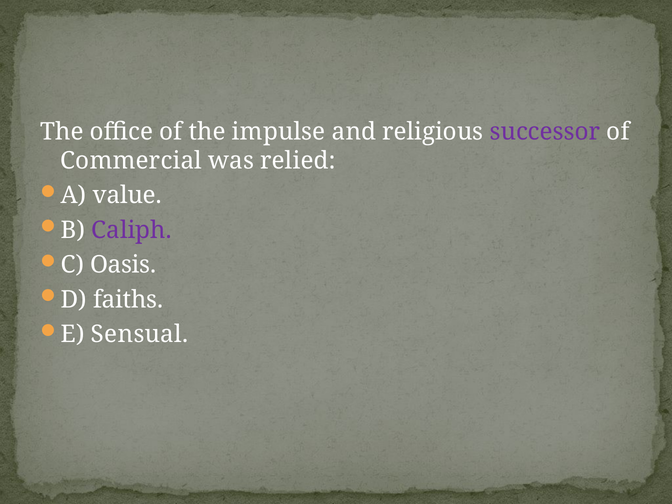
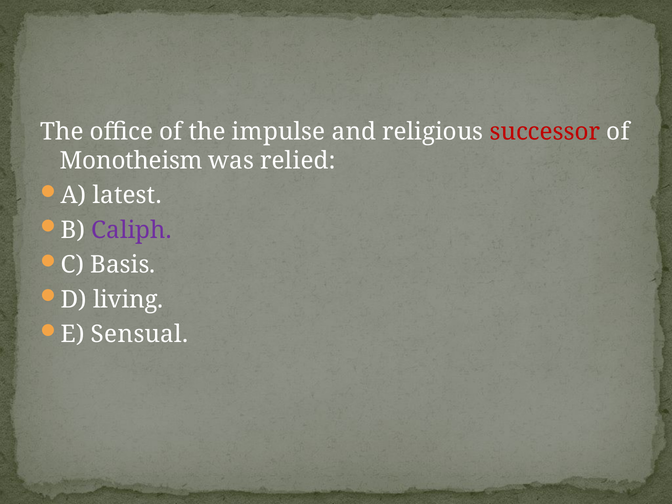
successor colour: purple -> red
Commercial: Commercial -> Monotheism
value: value -> latest
Oasis: Oasis -> Basis
faiths: faiths -> living
